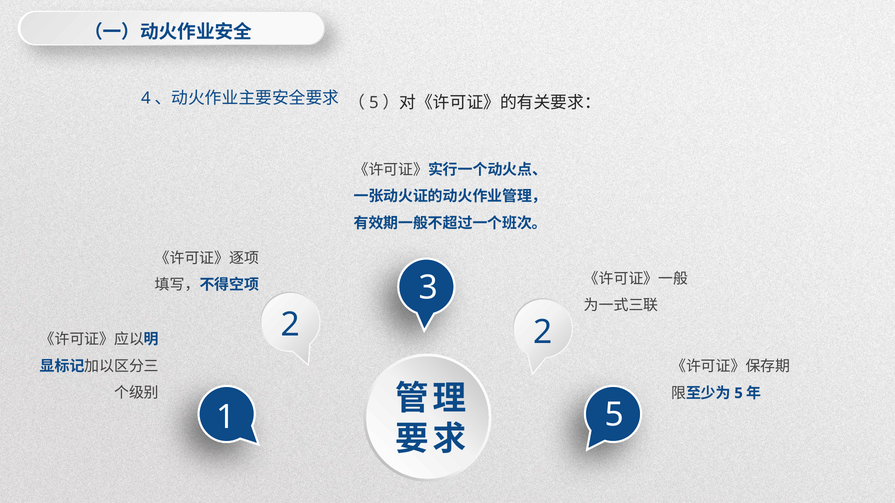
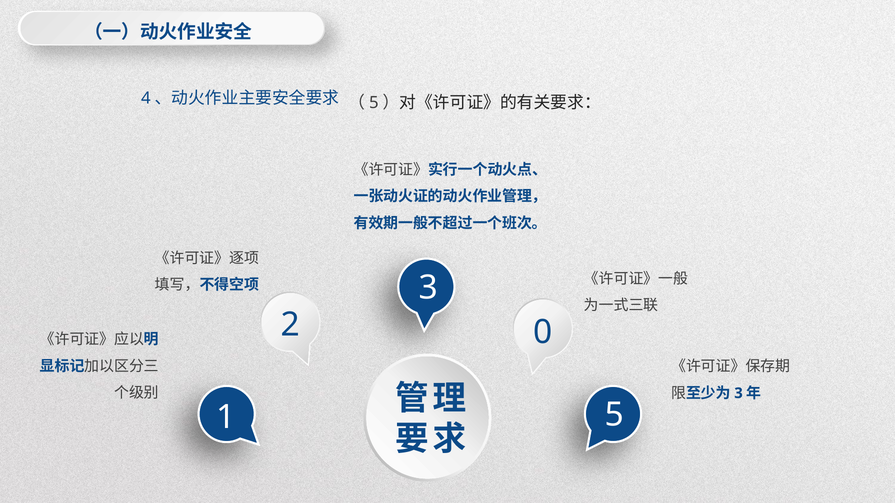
2 2: 2 -> 0
5 at (739, 393): 5 -> 3
